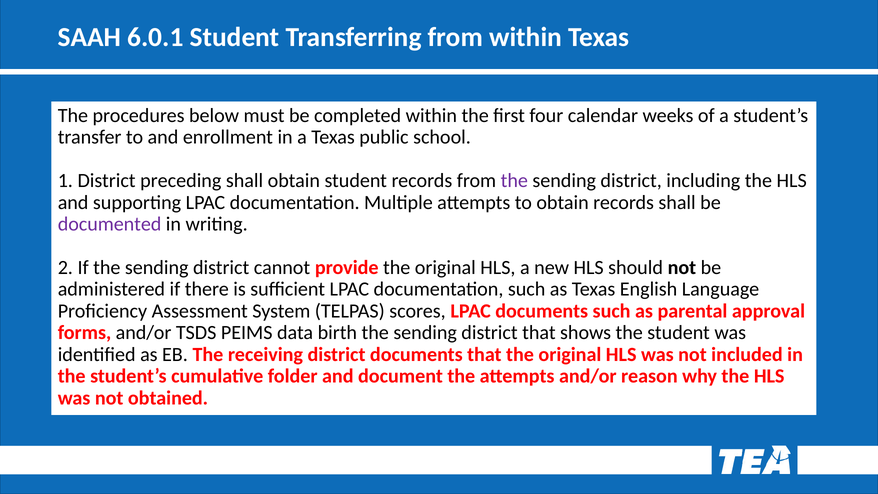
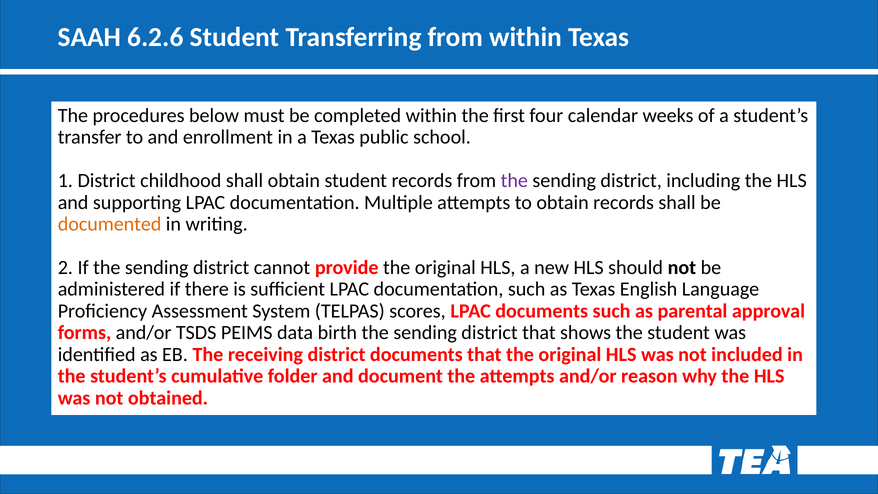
6.0.1: 6.0.1 -> 6.2.6
preceding: preceding -> childhood
documented colour: purple -> orange
